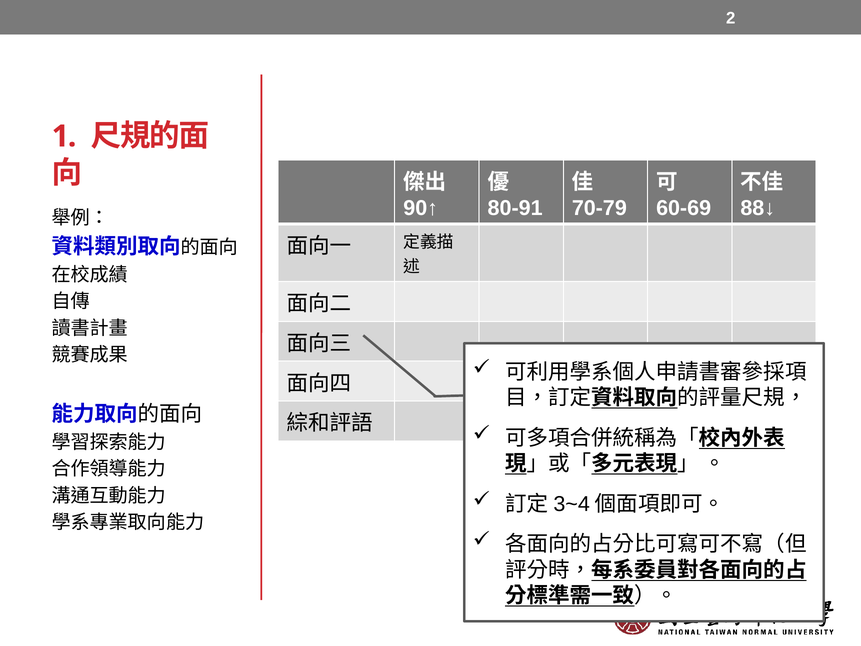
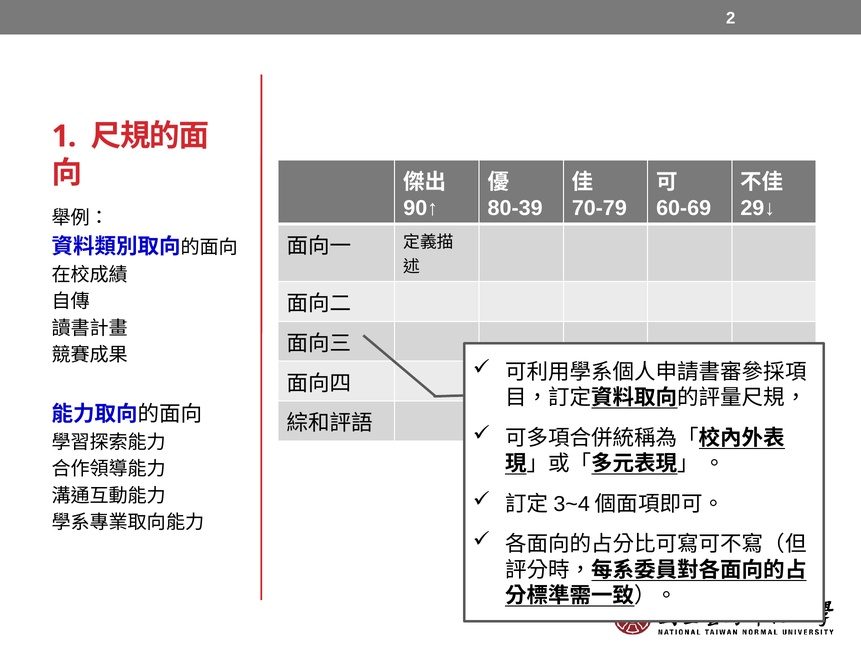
80-91: 80-91 -> 80-39
88↓: 88↓ -> 29↓
